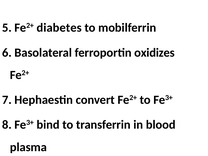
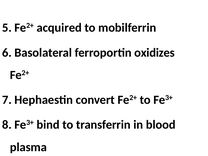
diabetes: diabetes -> acquired
